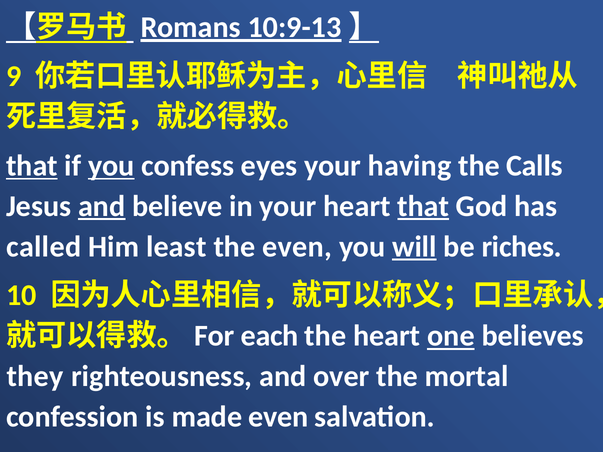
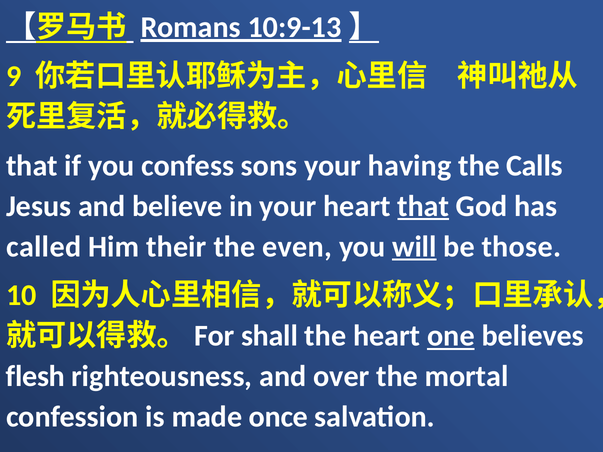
that at (32, 166) underline: present -> none
you at (111, 166) underline: present -> none
eyes: eyes -> sons
and at (102, 206) underline: present -> none
least: least -> their
riches: riches -> those
each: each -> shall
they: they -> flesh
made even: even -> once
